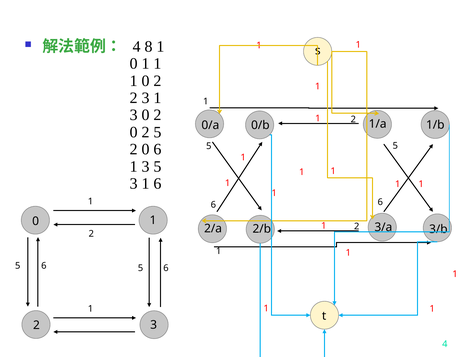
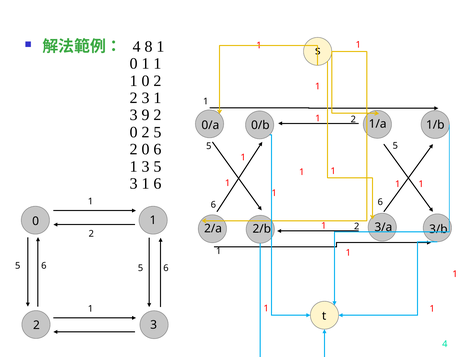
3 0: 0 -> 9
